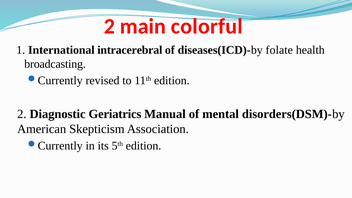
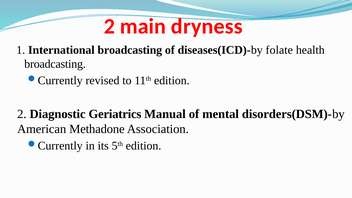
colorful: colorful -> dryness
International intracerebral: intracerebral -> broadcasting
Skepticism: Skepticism -> Methadone
